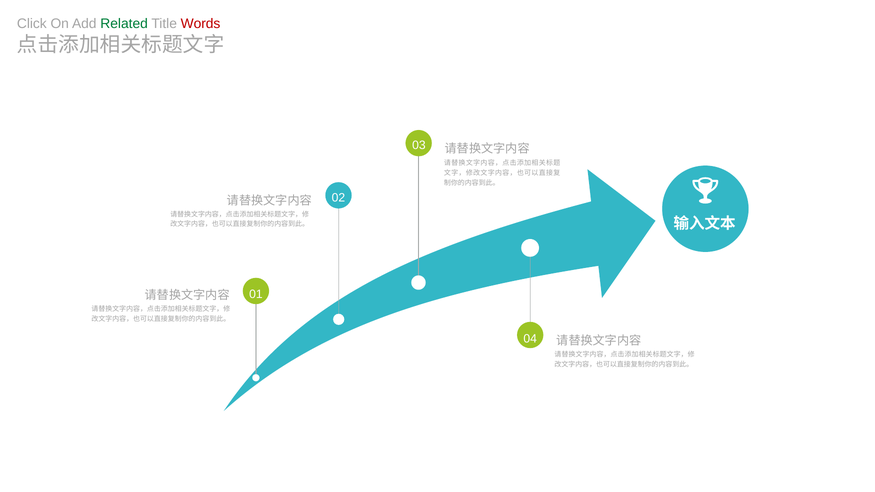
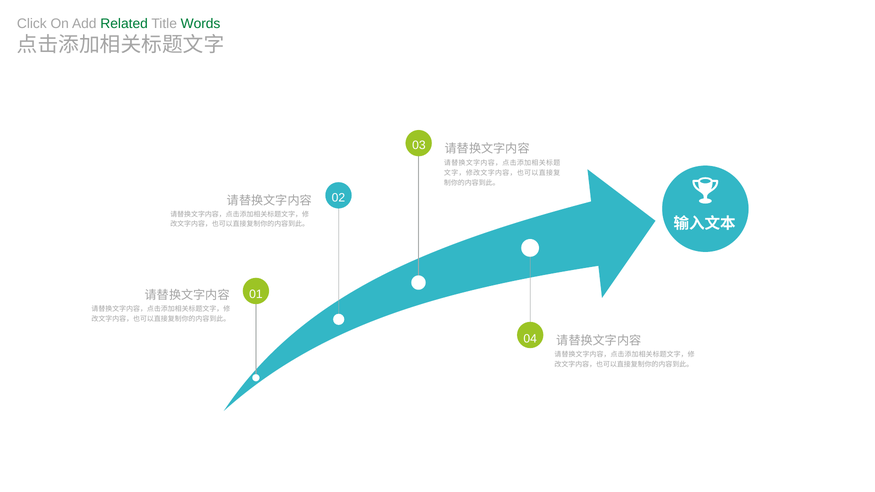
Words colour: red -> green
